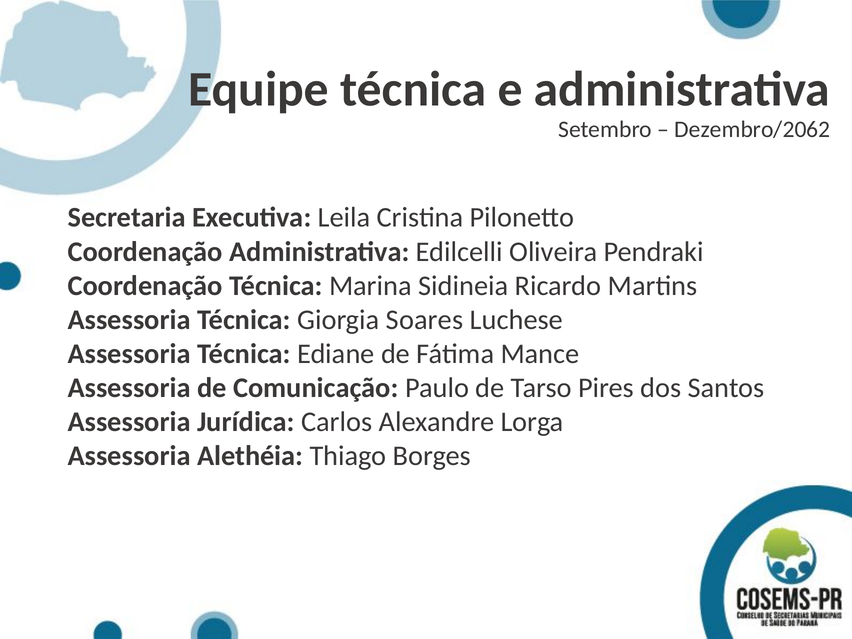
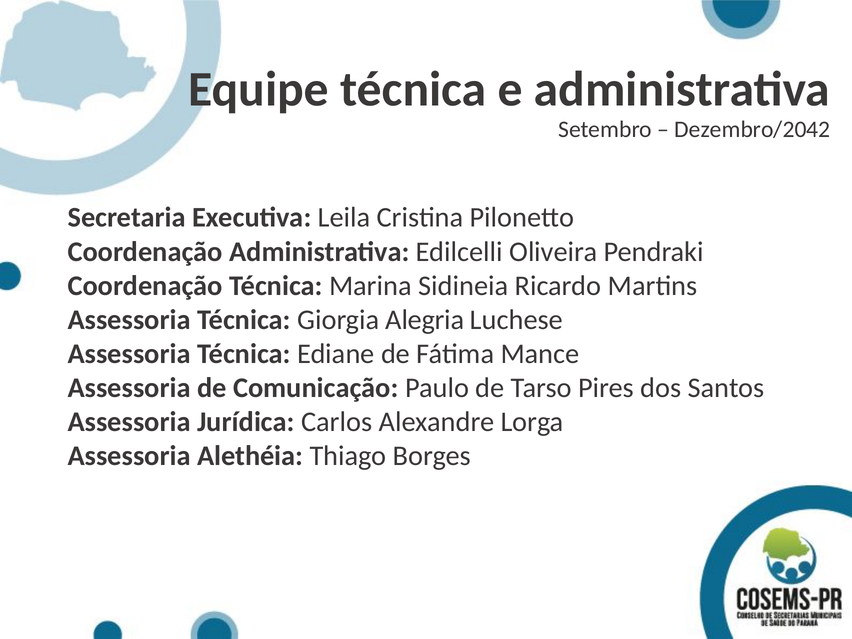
Dezembro/2062: Dezembro/2062 -> Dezembro/2042
Soares: Soares -> Alegria
